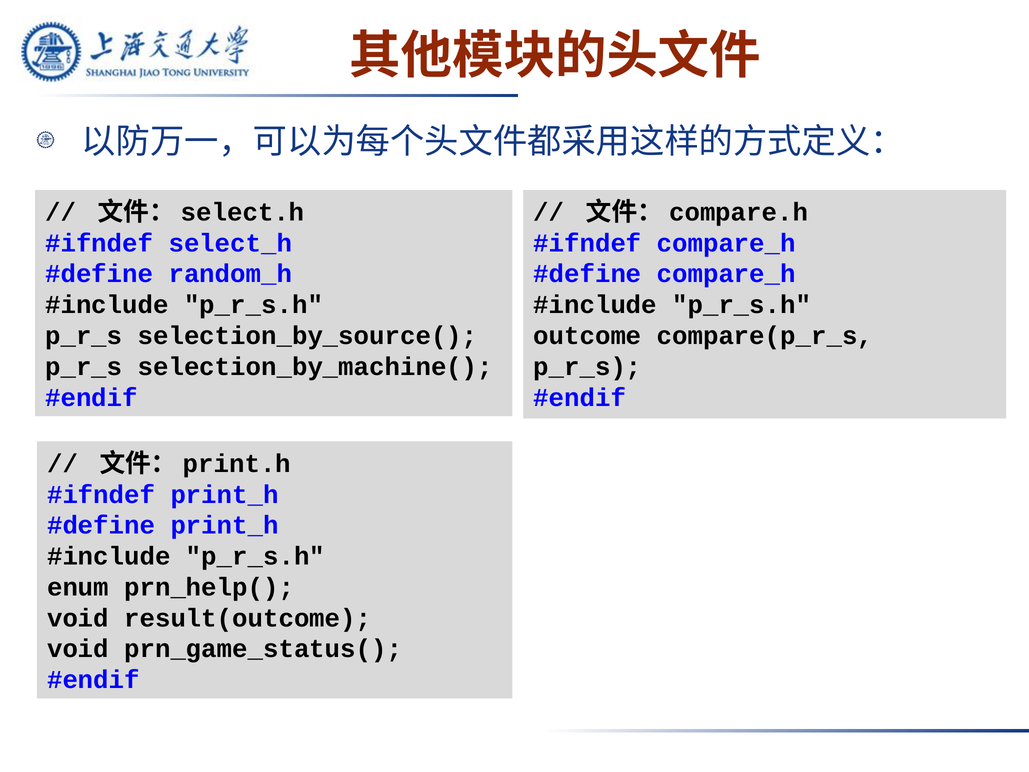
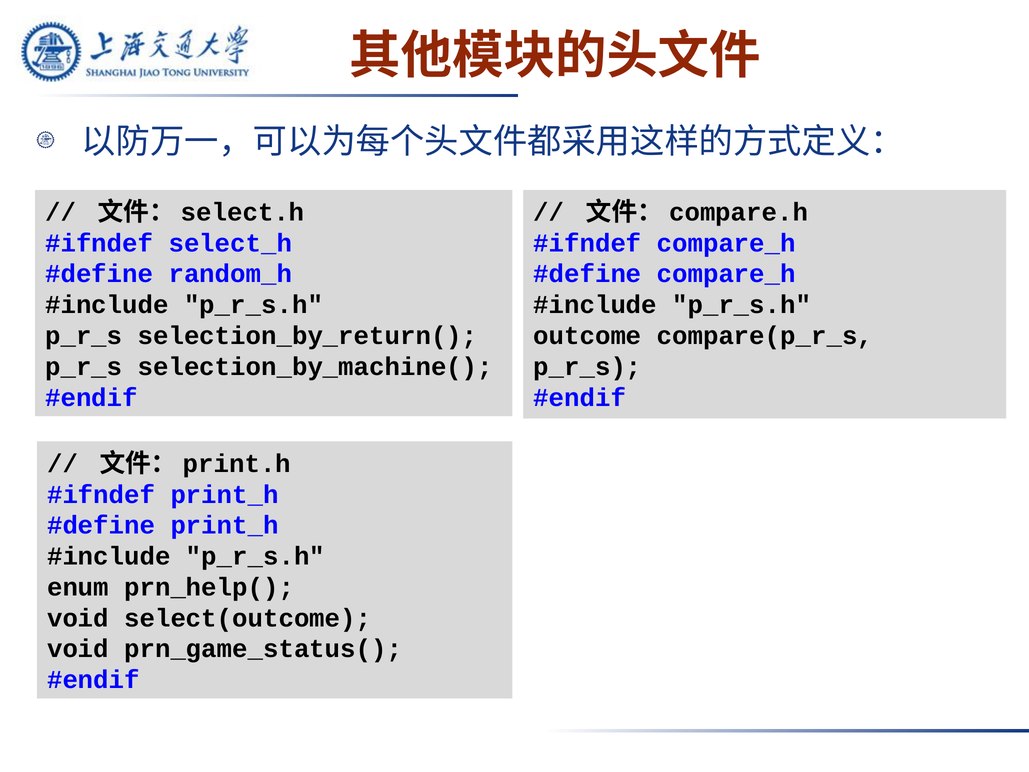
selection_by_source(: selection_by_source( -> selection_by_return(
result(outcome: result(outcome -> select(outcome
